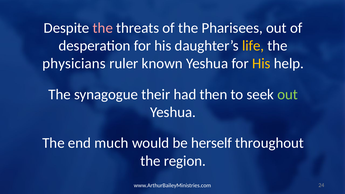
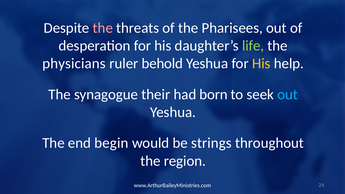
life colour: yellow -> light green
known: known -> behold
then: then -> born
out at (288, 94) colour: light green -> light blue
much: much -> begin
herself: herself -> strings
